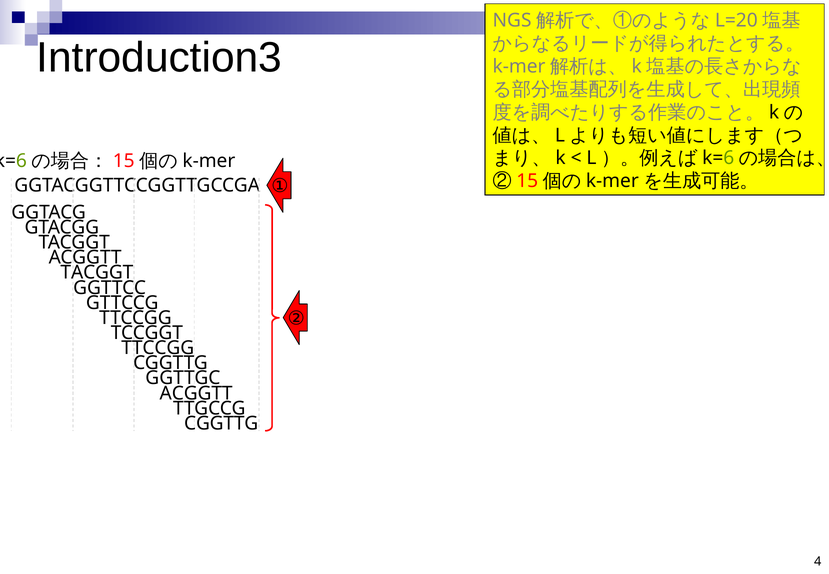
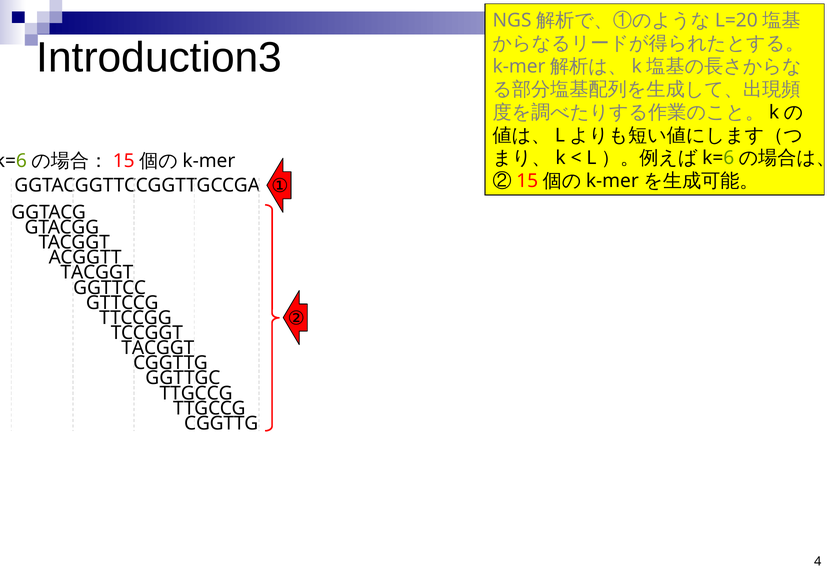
TTCCGG at (158, 348): TTCCGG -> TACGGT
ACGGTT at (196, 393): ACGGTT -> TTGCCG
